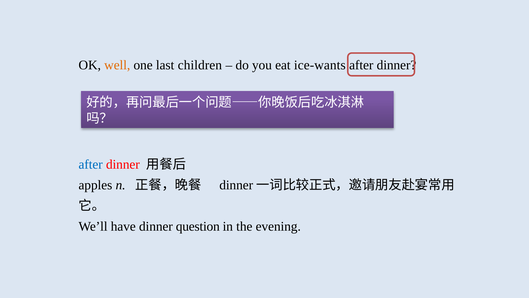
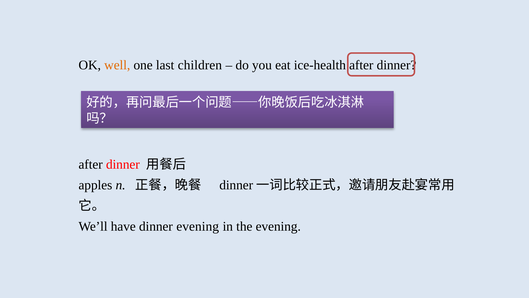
ice-wants: ice-wants -> ice-health
after at (91, 164) colour: blue -> black
dinner question: question -> evening
